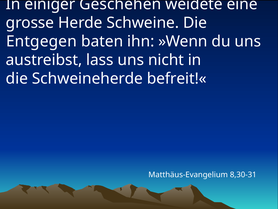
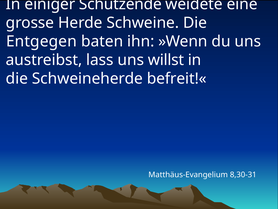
Geschehen: Geschehen -> Schützende
nicht: nicht -> willst
